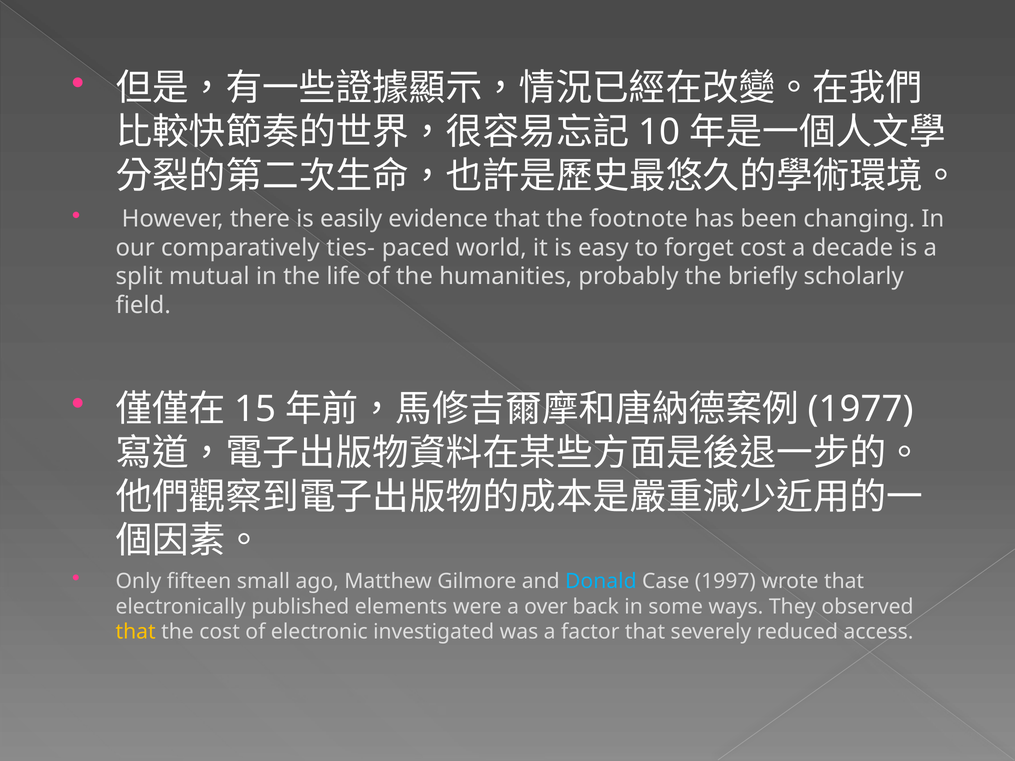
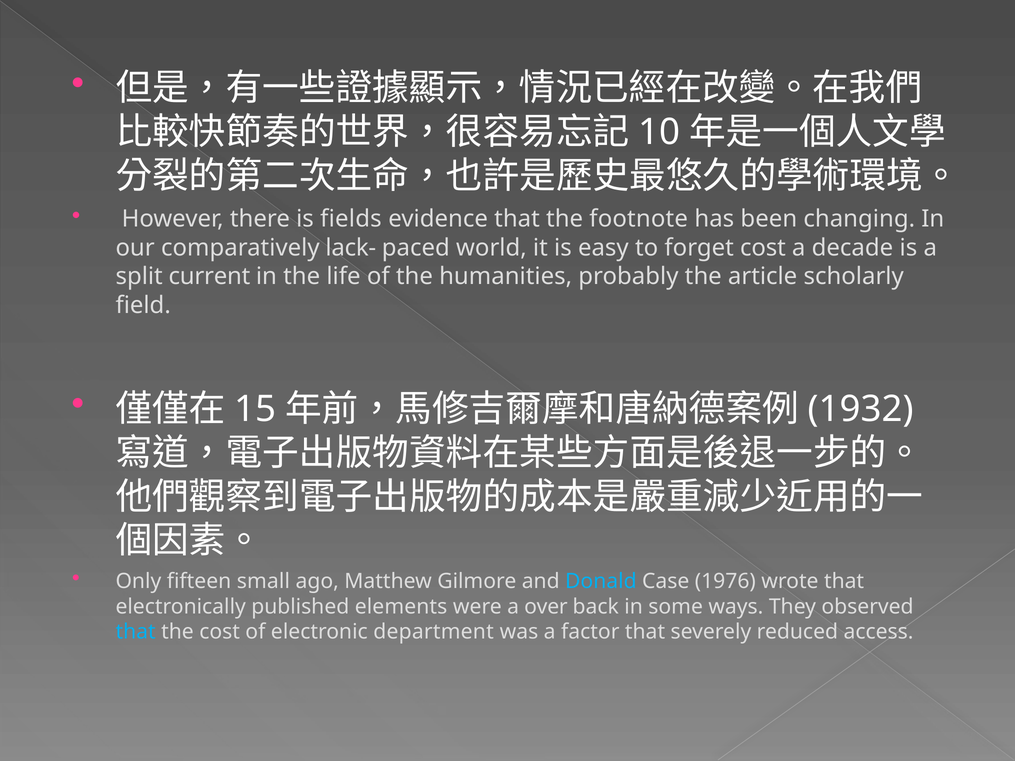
easily: easily -> fields
ties-: ties- -> lack-
mutual: mutual -> current
briefly: briefly -> article
1977: 1977 -> 1932
1997: 1997 -> 1976
that at (136, 632) colour: yellow -> light blue
investigated: investigated -> department
